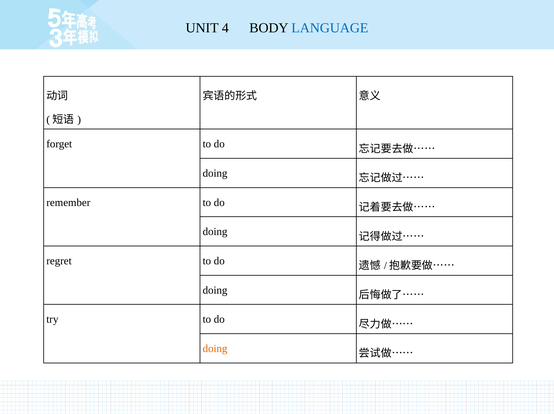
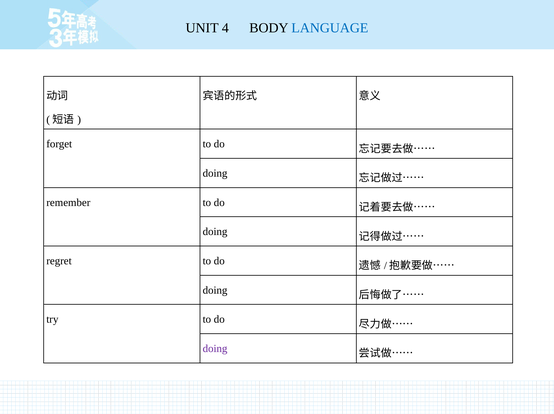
doing at (215, 349) colour: orange -> purple
